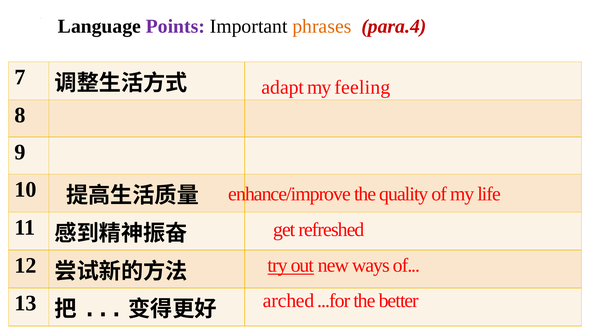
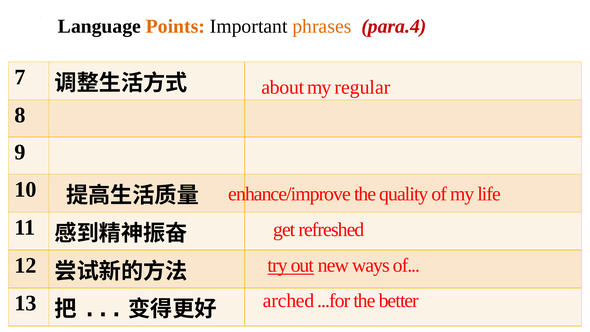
Points colour: purple -> orange
adapt: adapt -> about
feeling: feeling -> regular
